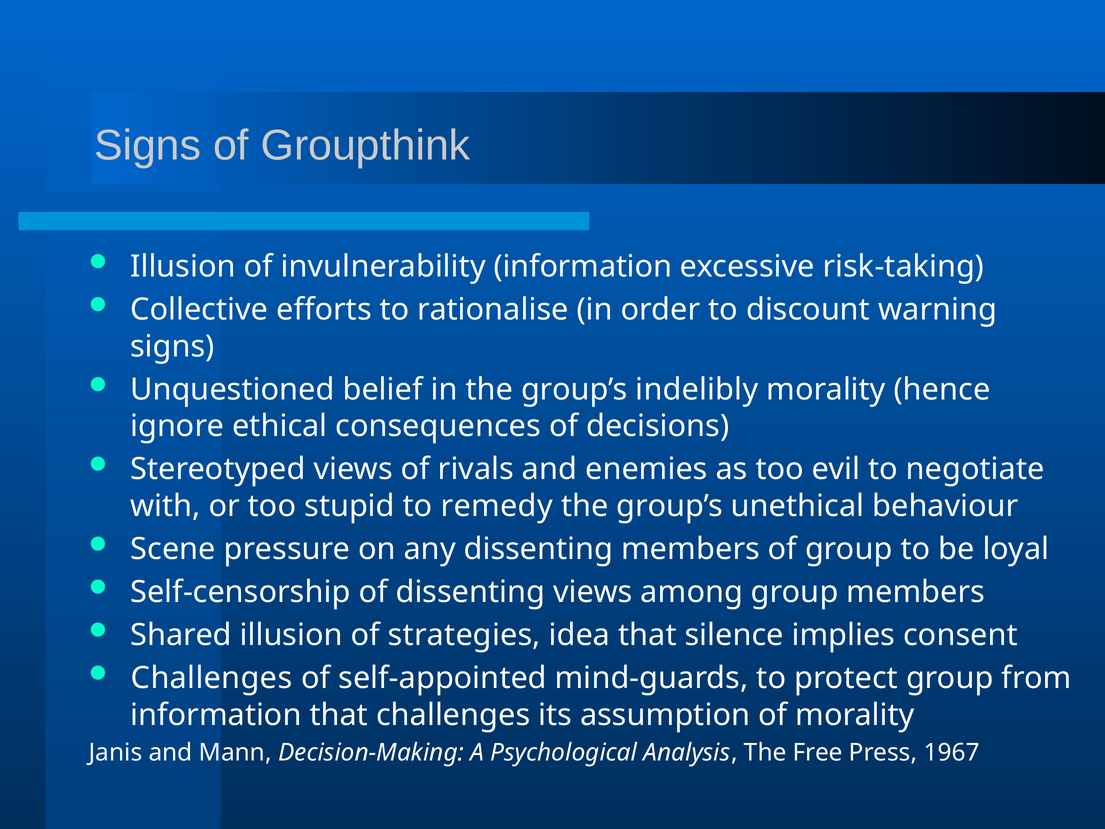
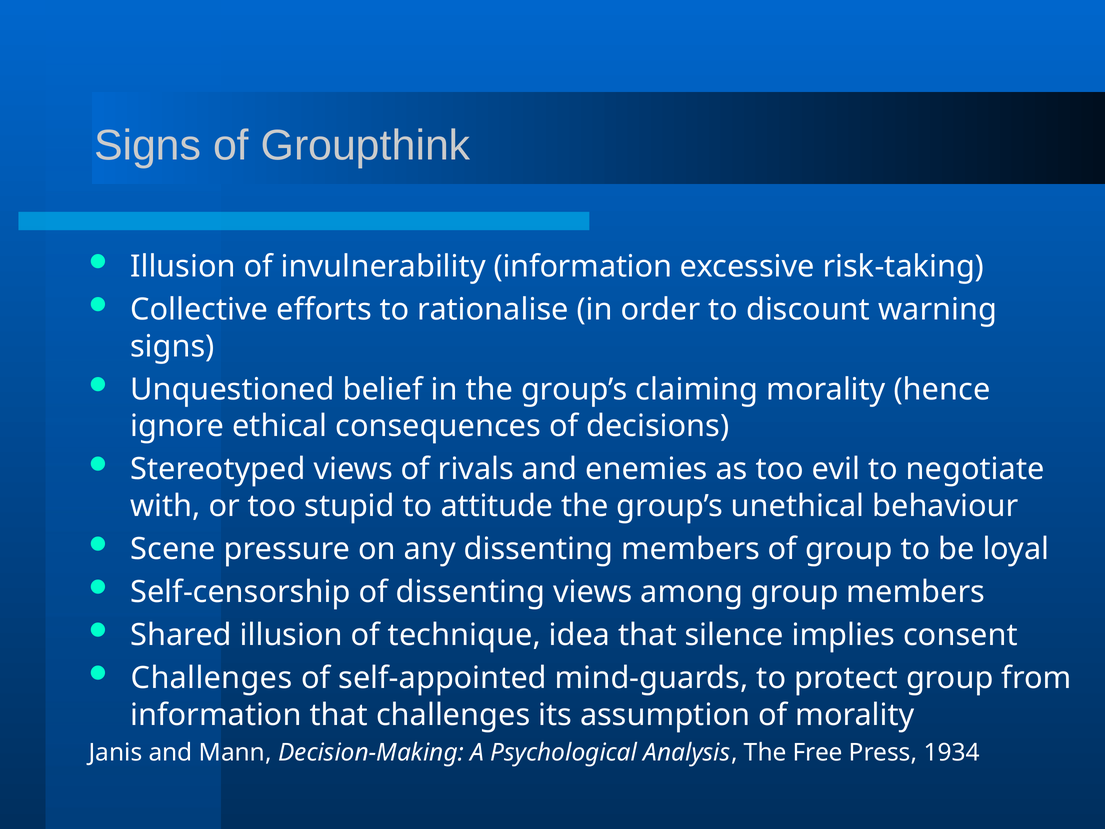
indelibly: indelibly -> claiming
remedy: remedy -> attitude
strategies: strategies -> technique
1967: 1967 -> 1934
